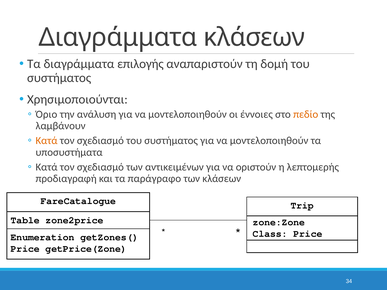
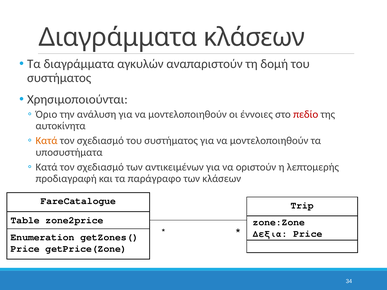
επιλογής: επιλογής -> αγκυλών
πεδίο colour: orange -> red
λαμβάνουν: λαμβάνουν -> αυτοκίνητα
Class: Class -> Δεξιά
